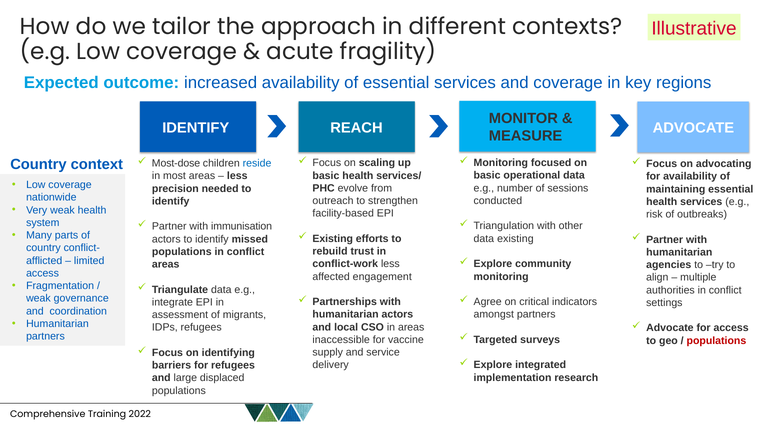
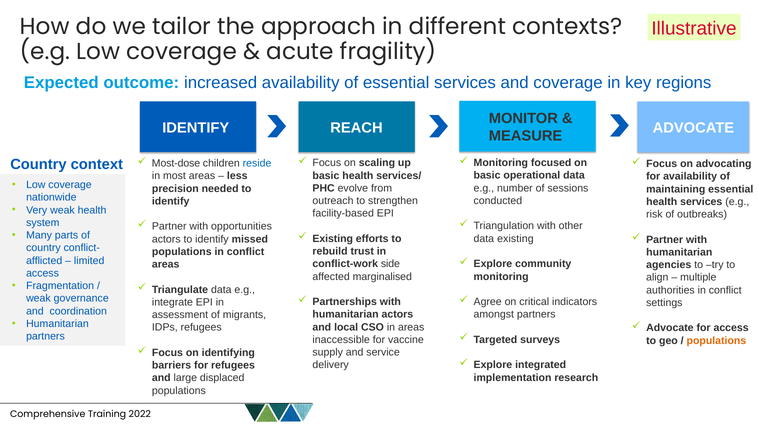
immunisation: immunisation -> opportunities
conflict-work less: less -> side
engagement: engagement -> marginalised
populations at (716, 341) colour: red -> orange
